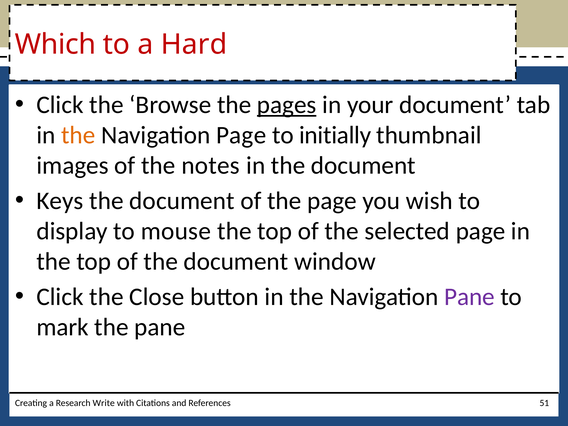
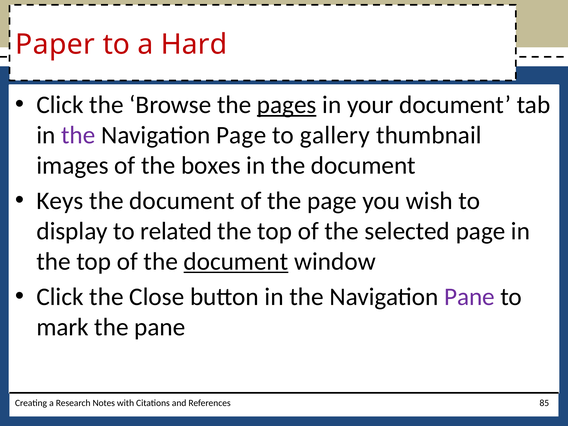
Which: Which -> Paper
the at (78, 135) colour: orange -> purple
initially: initially -> gallery
notes: notes -> boxes
mouse: mouse -> related
document at (236, 262) underline: none -> present
Write: Write -> Notes
51: 51 -> 85
